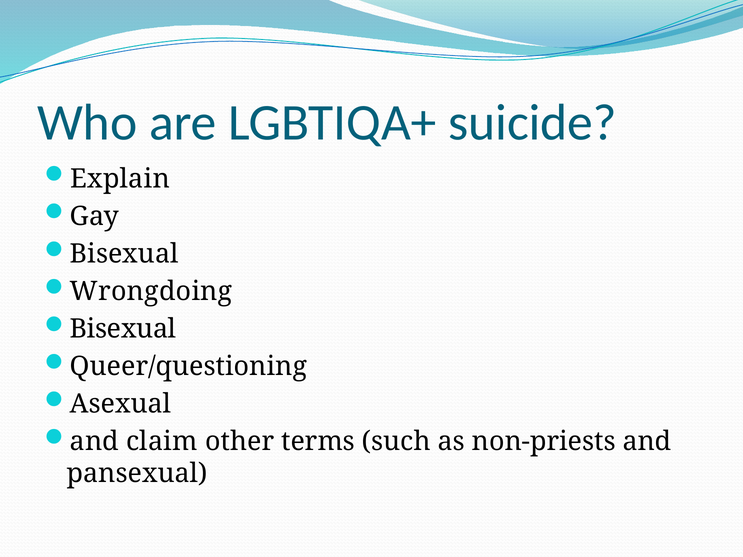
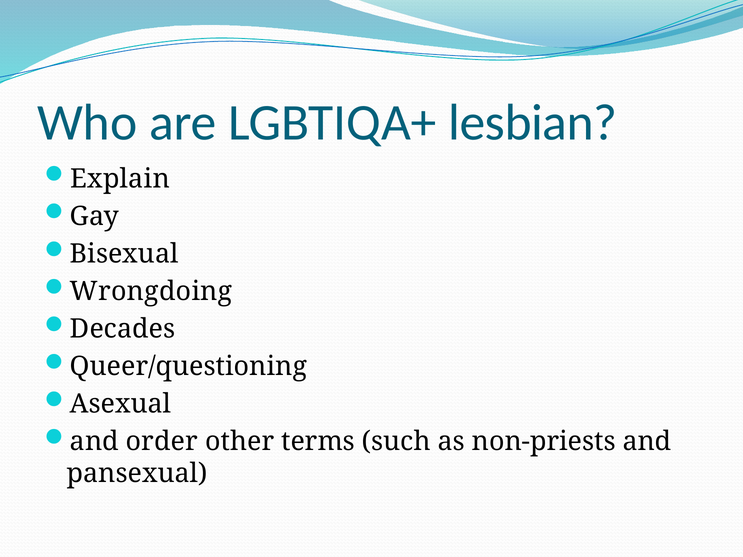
suicide: suicide -> lesbian
Bisexual at (123, 329): Bisexual -> Decades
claim: claim -> order
